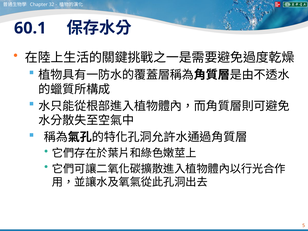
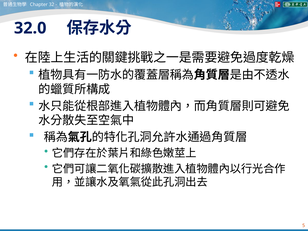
60.1: 60.1 -> 32.0
